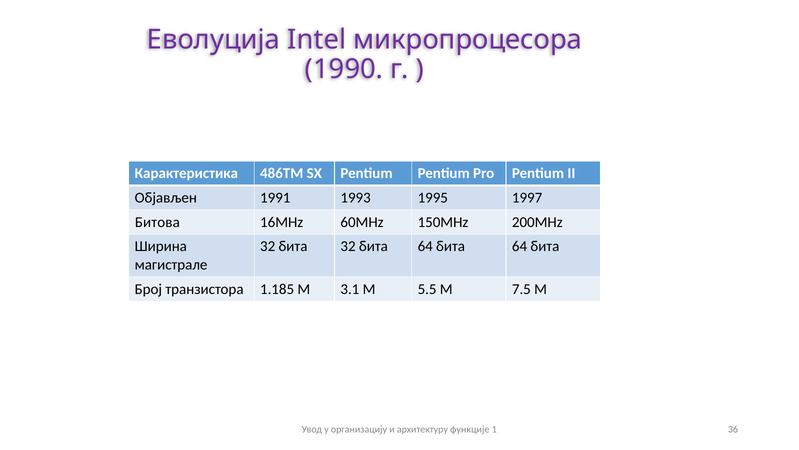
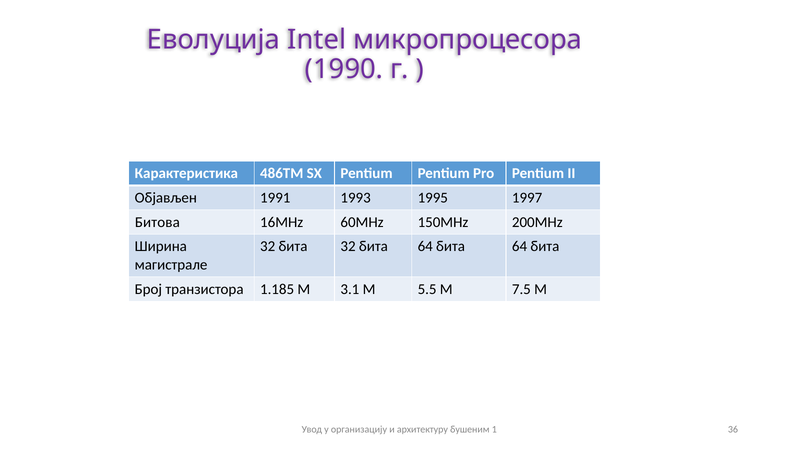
функције: функције -> бушеним
